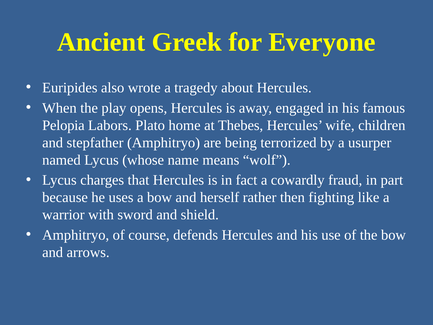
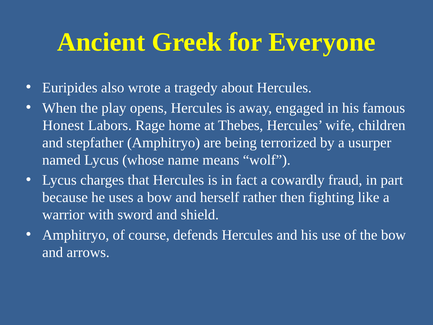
Pelopia: Pelopia -> Honest
Plato: Plato -> Rage
